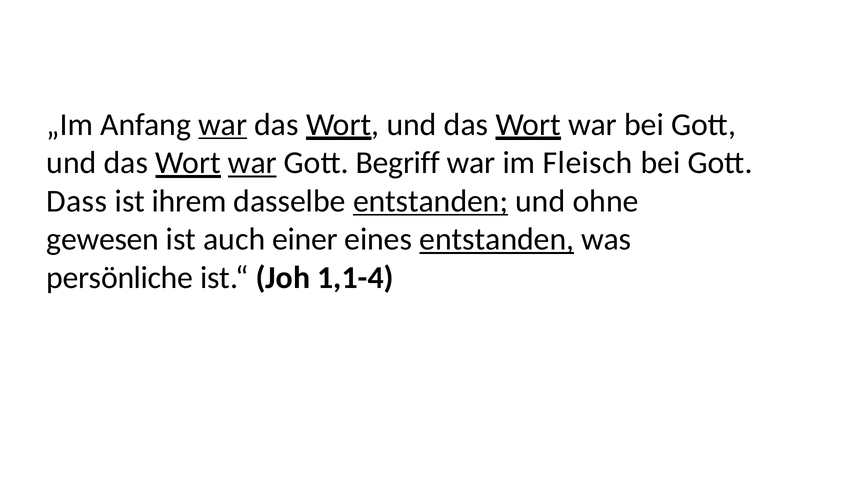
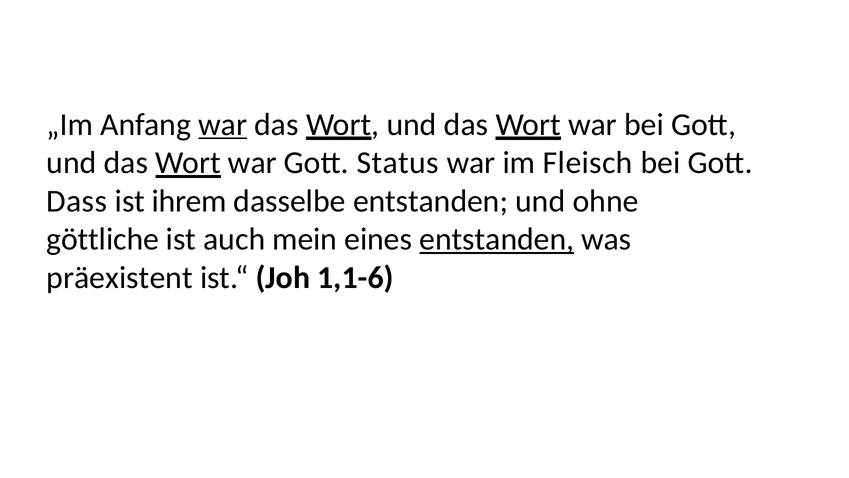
war at (252, 163) underline: present -> none
Begriff: Begriff -> Status
entstanden at (431, 201) underline: present -> none
gewesen: gewesen -> göttliche
einer: einer -> mein
persönliche: persönliche -> präexistent
1,1-4: 1,1-4 -> 1,1-6
